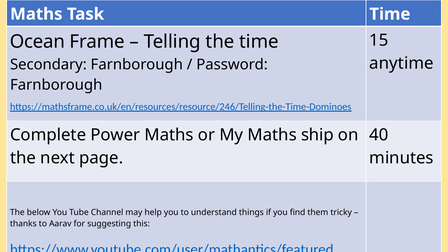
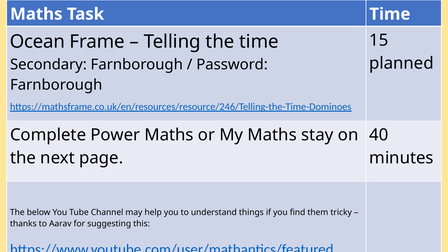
anytime: anytime -> planned
ship: ship -> stay
